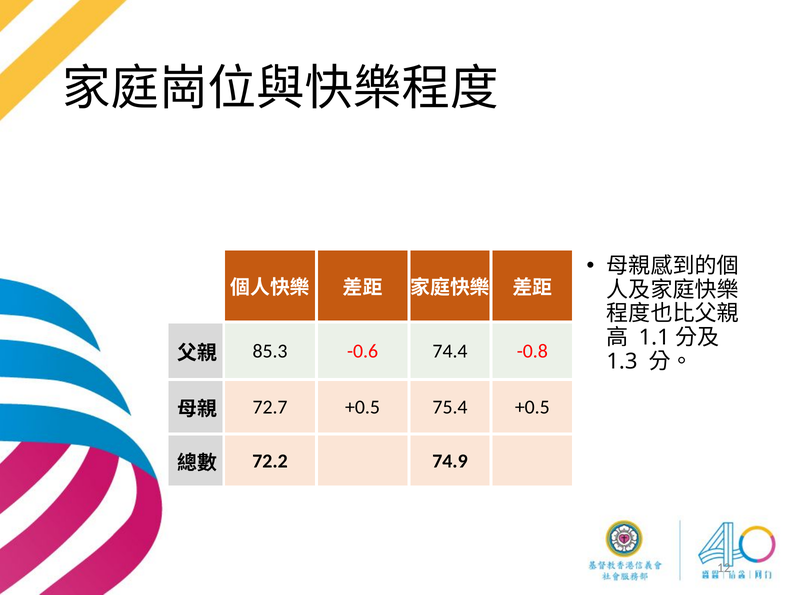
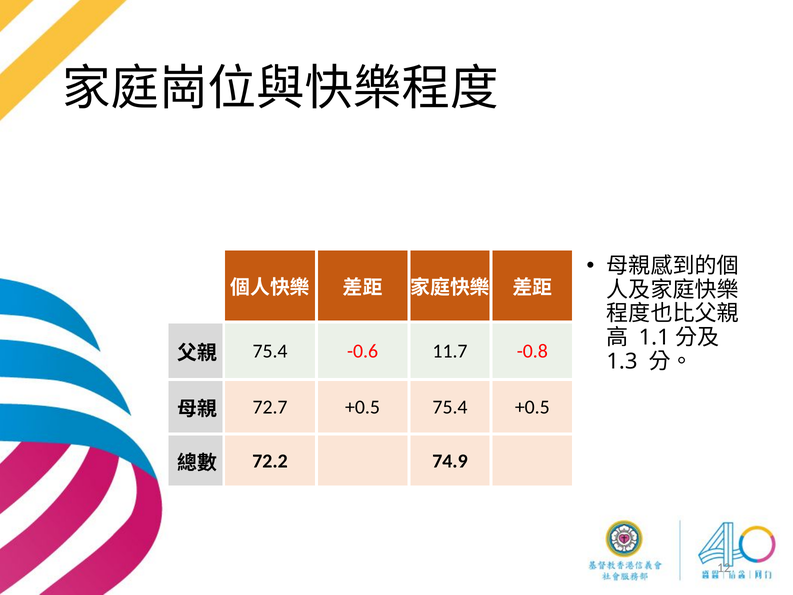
85.3 at (270, 351): 85.3 -> 75.4
74.4: 74.4 -> 11.7
